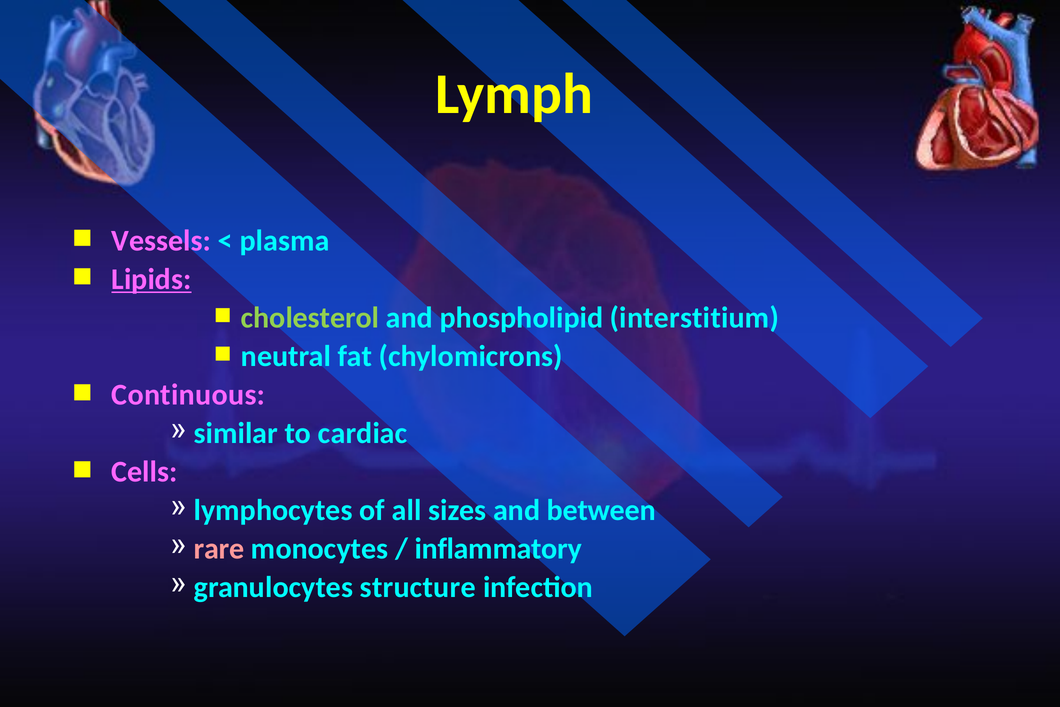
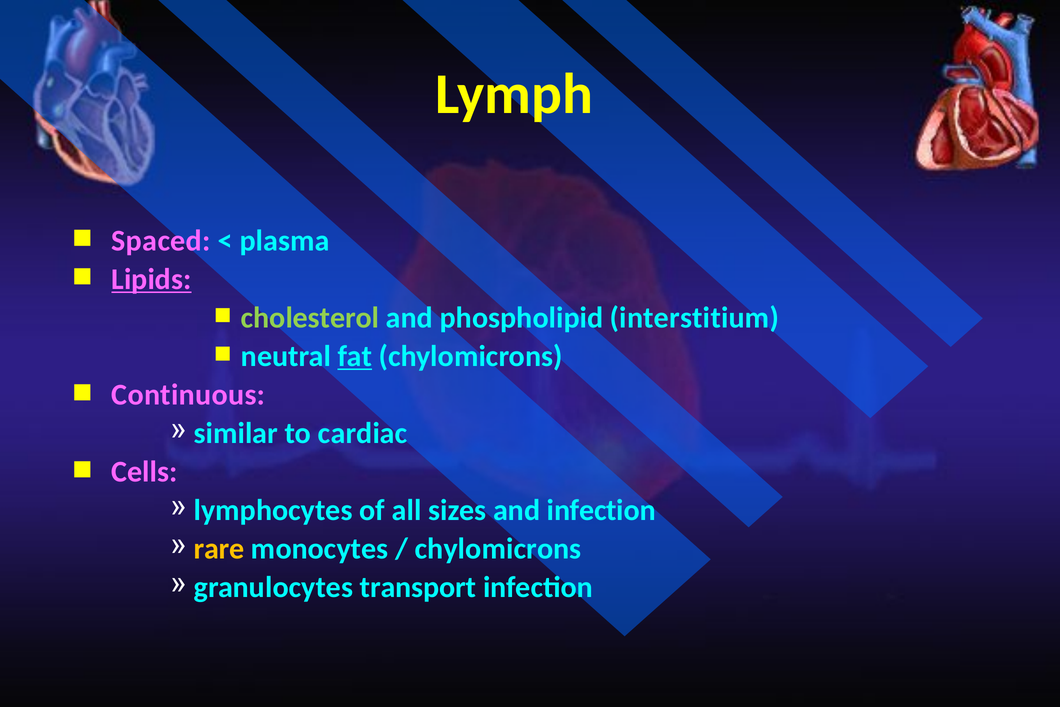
Vessels: Vessels -> Spaced
fat underline: none -> present
and between: between -> infection
rare colour: pink -> yellow
inflammatory at (498, 549): inflammatory -> chylomicrons
structure: structure -> transport
